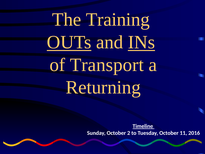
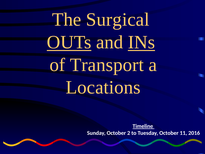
Training: Training -> Surgical
Returning: Returning -> Locations
